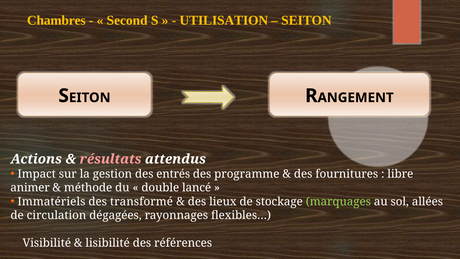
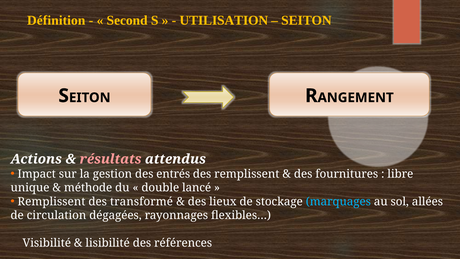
Chambres: Chambres -> Définition
des programme: programme -> remplissent
animer: animer -> unique
Immatériels at (51, 201): Immatériels -> Remplissent
marquages colour: light green -> light blue
